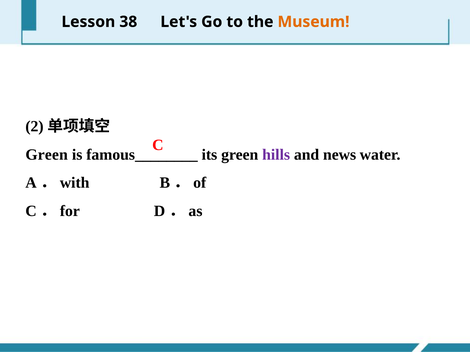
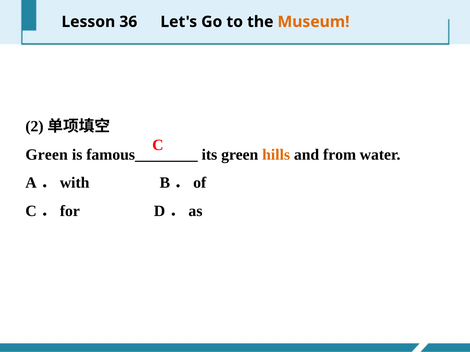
38: 38 -> 36
hills colour: purple -> orange
news: news -> from
